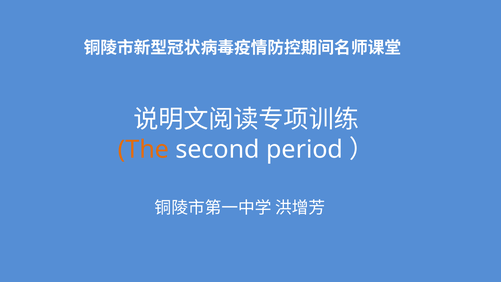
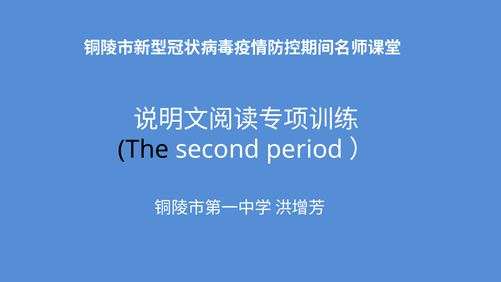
The colour: orange -> black
